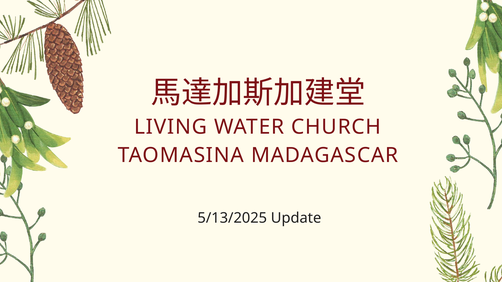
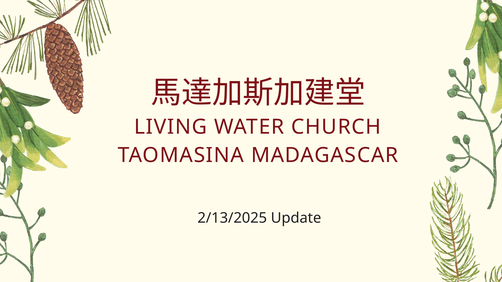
5/13/2025: 5/13/2025 -> 2/13/2025
